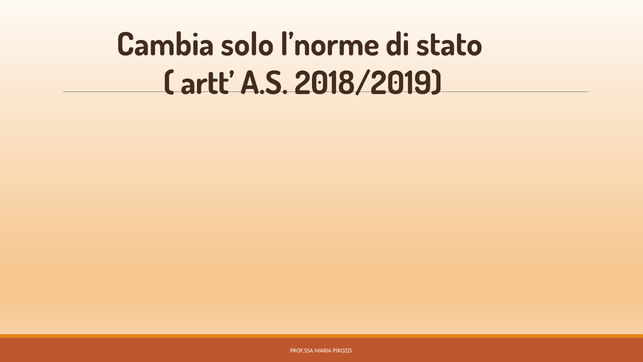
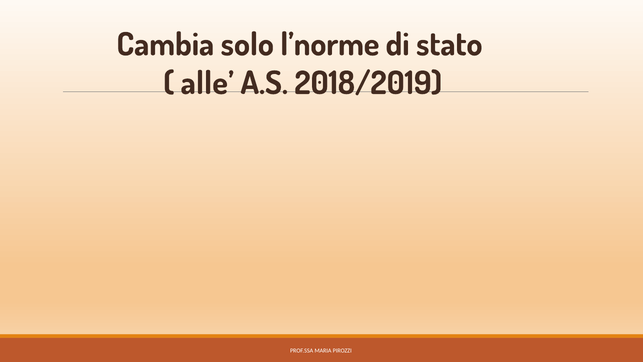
artt: artt -> alle
